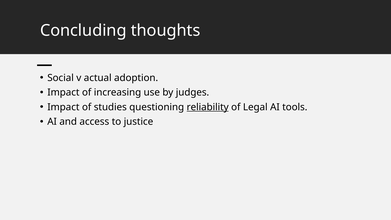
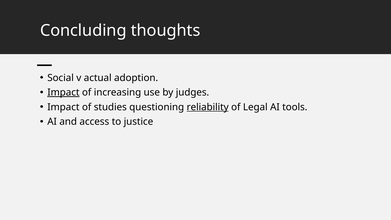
Impact at (63, 92) underline: none -> present
